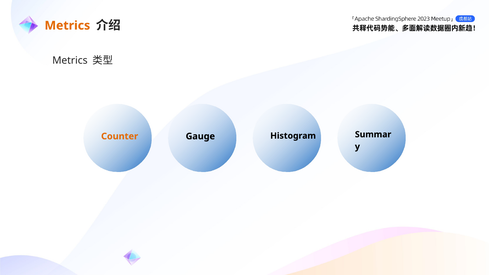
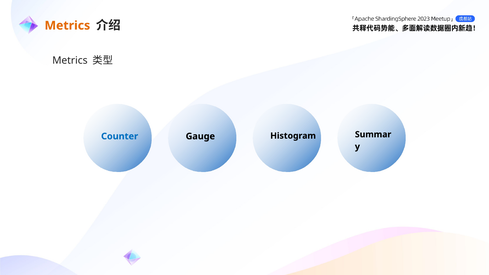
Counter colour: orange -> blue
